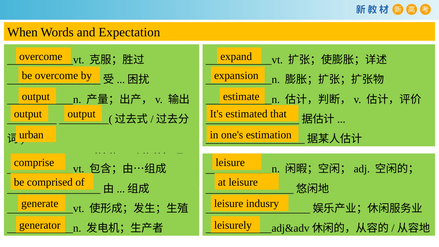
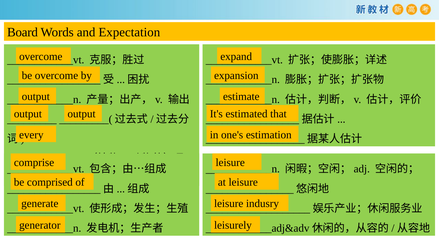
When: When -> Board
urban: urban -> every
